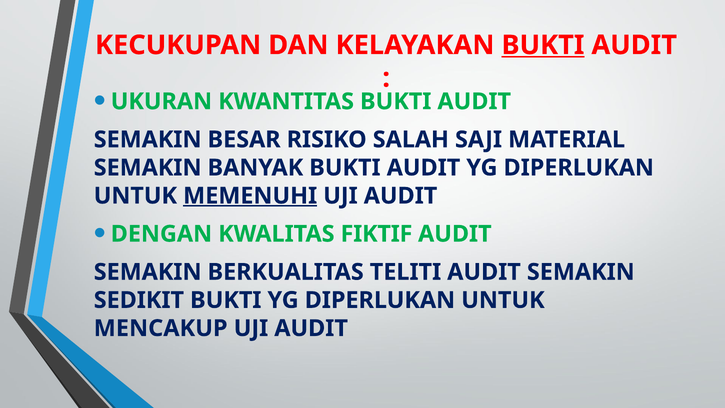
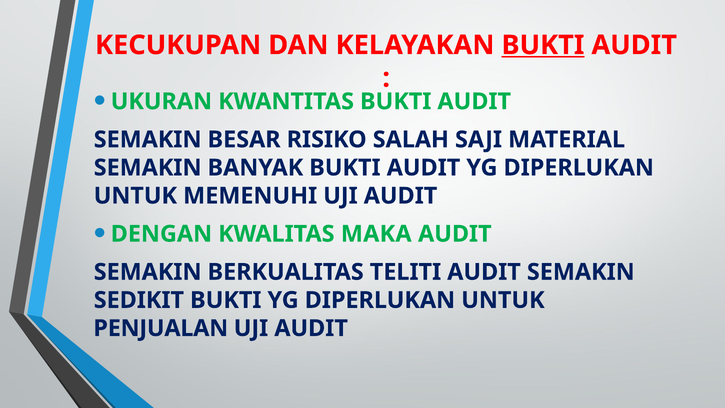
MEMENUHI underline: present -> none
FIKTIF: FIKTIF -> MAKA
MENCAKUP: MENCAKUP -> PENJUALAN
